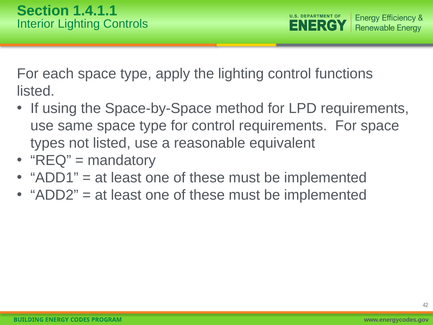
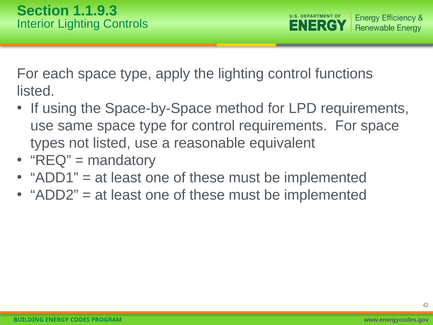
1.4.1.1: 1.4.1.1 -> 1.1.9.3
